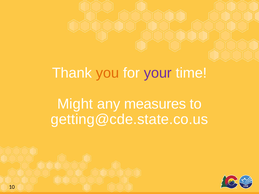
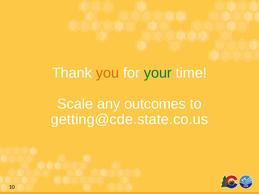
your colour: purple -> green
Might: Might -> Scale
measures: measures -> outcomes
